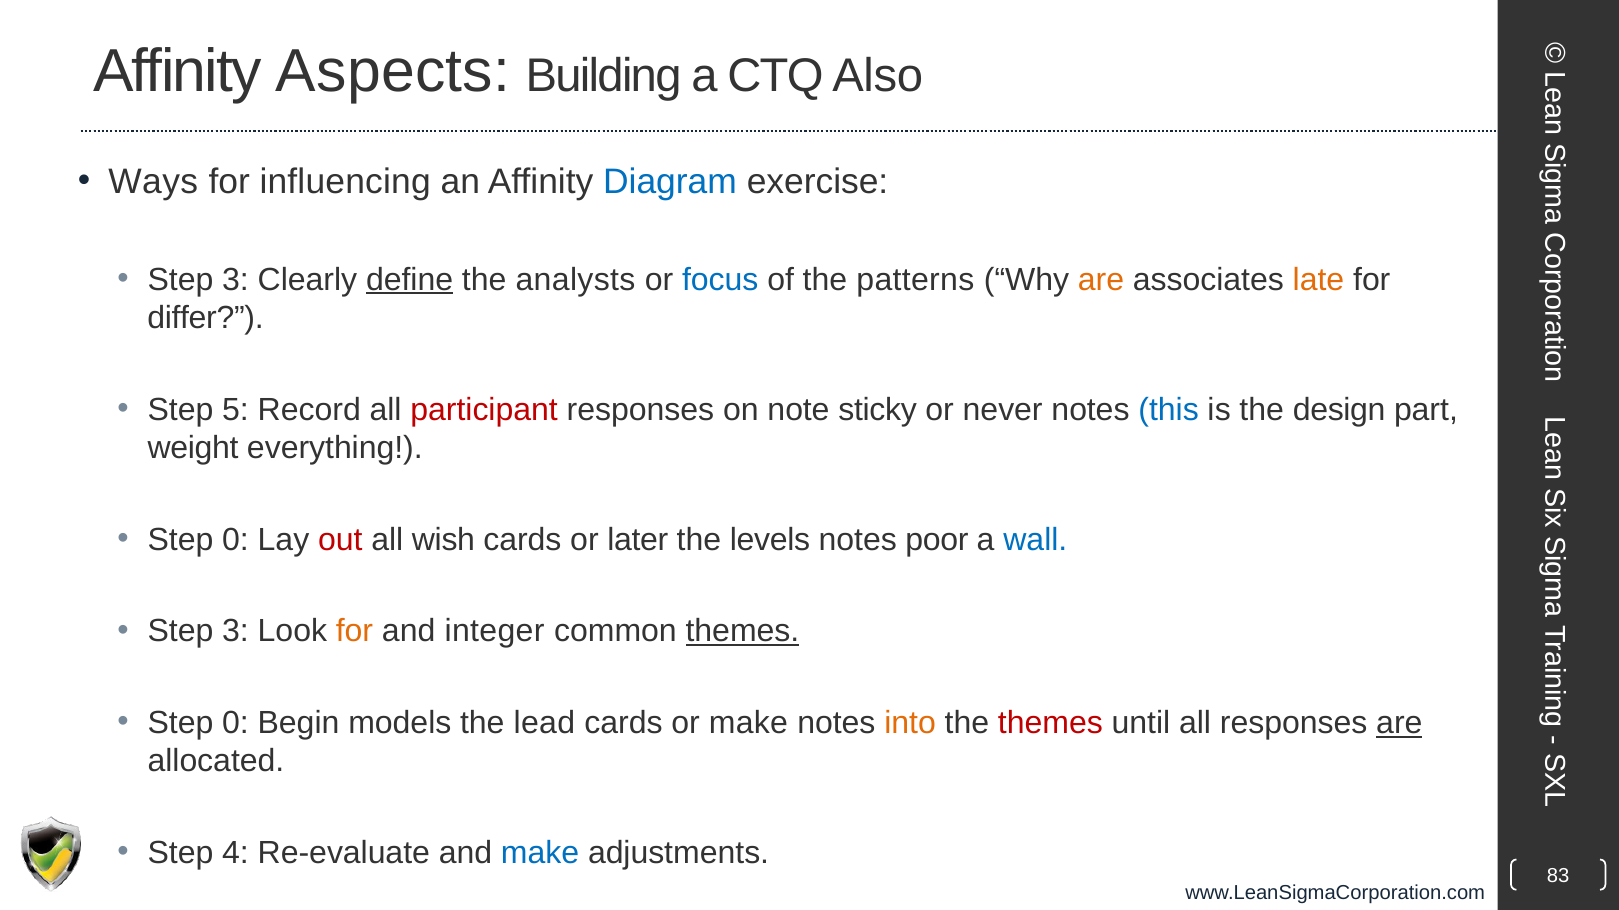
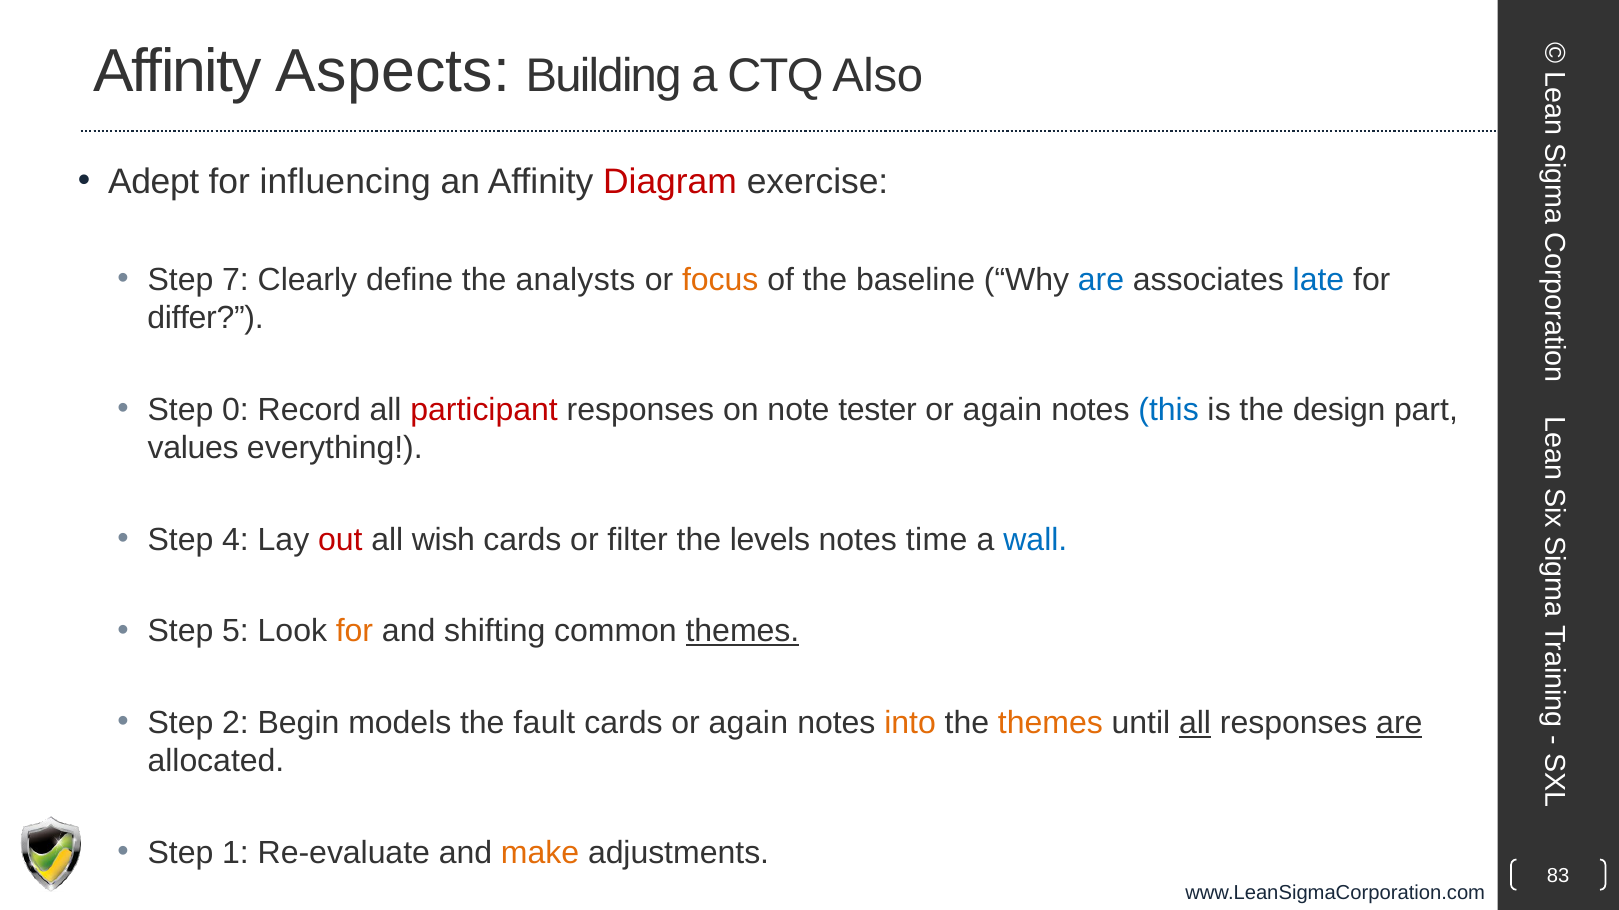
Ways: Ways -> Adept
Diagram colour: blue -> red
3 at (235, 280): 3 -> 7
define underline: present -> none
focus colour: blue -> orange
patterns: patterns -> baseline
are at (1101, 280) colour: orange -> blue
late colour: orange -> blue
5: 5 -> 0
sticky: sticky -> tester
never at (1003, 410): never -> again
weight: weight -> values
0 at (235, 540): 0 -> 4
later: later -> filter
poor: poor -> time
3 at (235, 632): 3 -> 5
integer: integer -> shifting
0 at (235, 723): 0 -> 2
lead: lead -> fault
cards or make: make -> again
themes at (1050, 723) colour: red -> orange
all at (1195, 723) underline: none -> present
4: 4 -> 1
make at (540, 854) colour: blue -> orange
